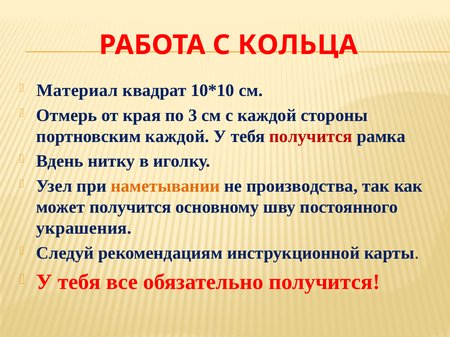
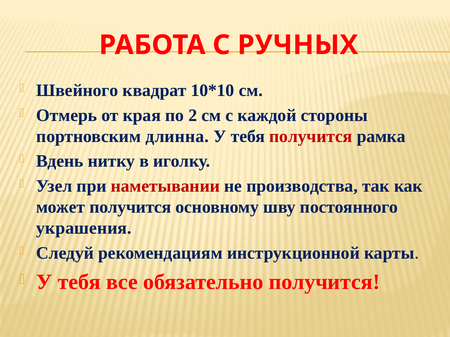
КОЛЬЦА: КОЛЬЦА -> РУЧНЫХ
Материал: Материал -> Швейного
3: 3 -> 2
портновским каждой: каждой -> длинна
наметывании colour: orange -> red
